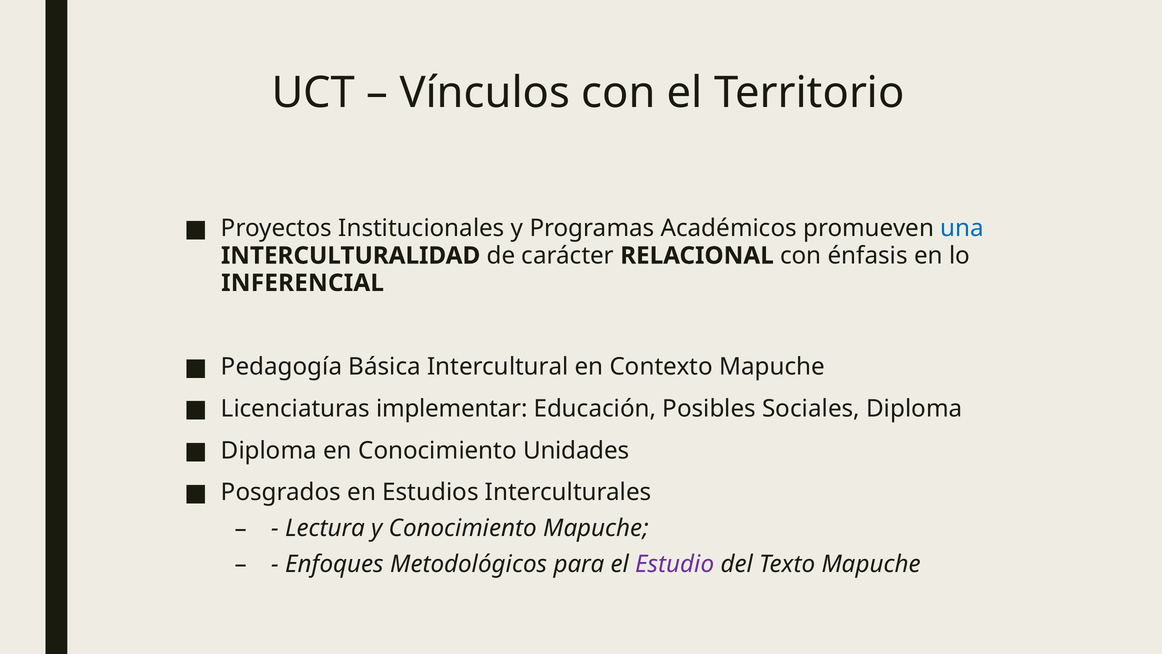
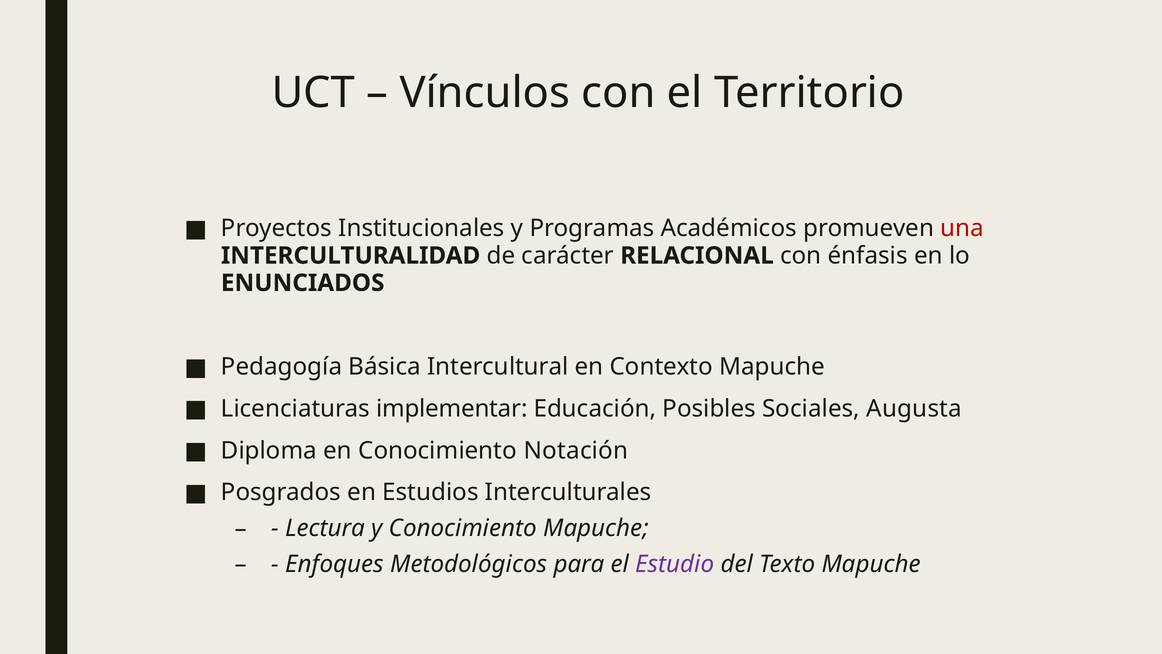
una colour: blue -> red
INFERENCIAL: INFERENCIAL -> ENUNCIADOS
Sociales Diploma: Diploma -> Augusta
Unidades: Unidades -> Notación
